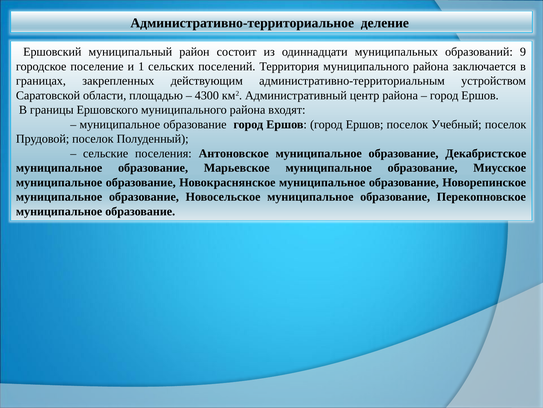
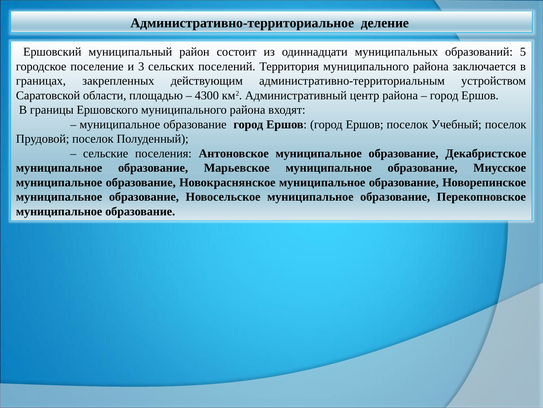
9: 9 -> 5
1: 1 -> 3
